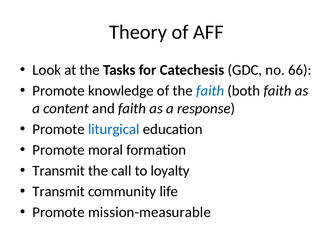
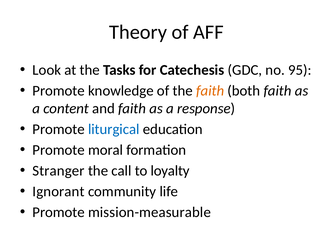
66: 66 -> 95
faith at (210, 91) colour: blue -> orange
Transmit at (59, 171): Transmit -> Stranger
Transmit at (59, 191): Transmit -> Ignorant
